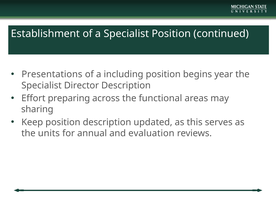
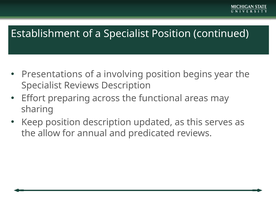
including: including -> involving
Specialist Director: Director -> Reviews
units: units -> allow
evaluation: evaluation -> predicated
